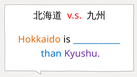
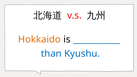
Kyushu colour: purple -> blue
